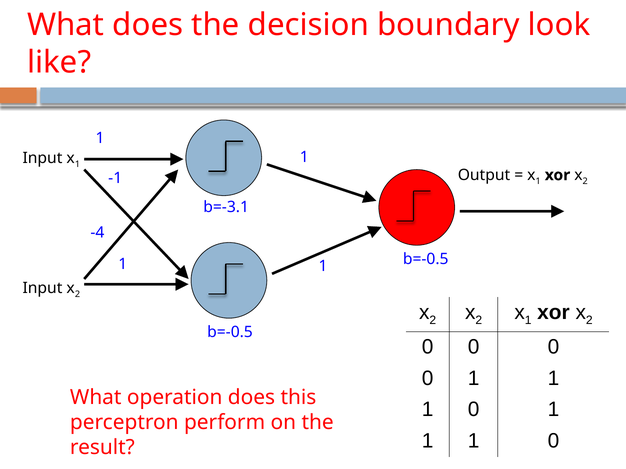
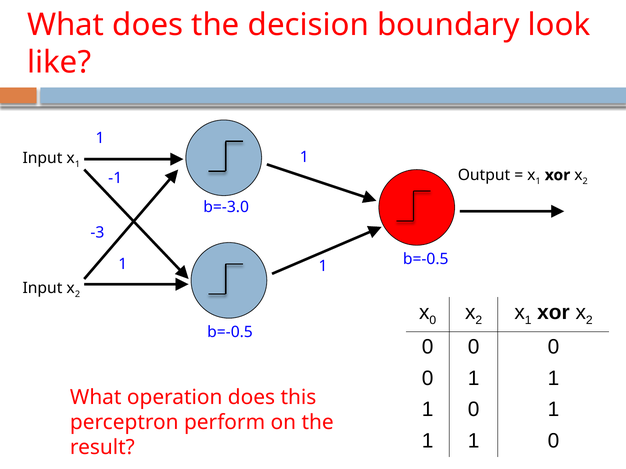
b=-3.1: b=-3.1 -> b=-3.0
-4: -4 -> -3
2 at (433, 321): 2 -> 0
